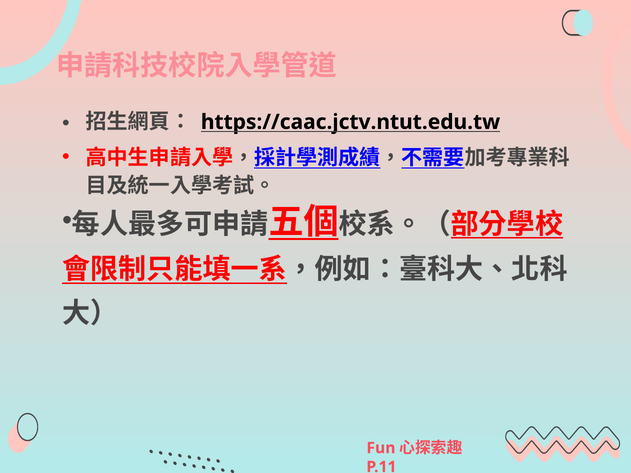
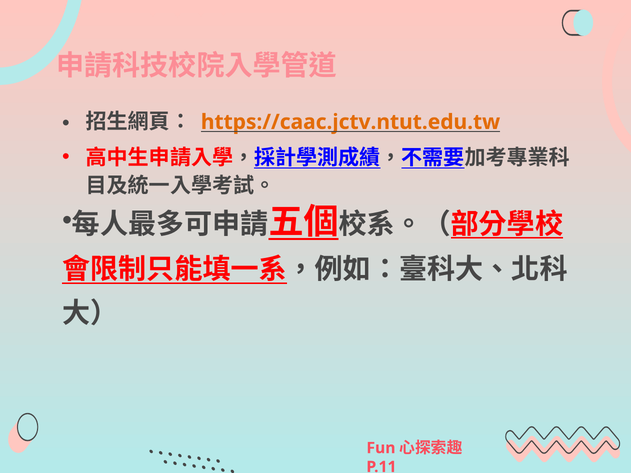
https://caac.jctv.ntut.edu.tw colour: black -> orange
